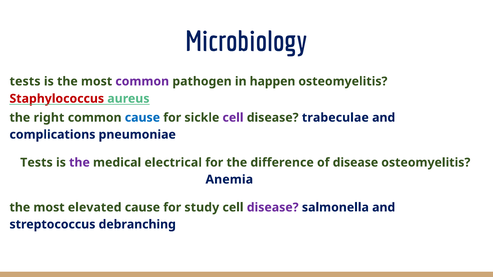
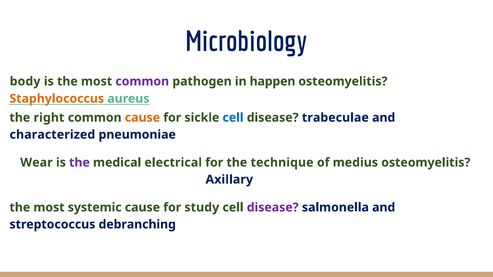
tests at (25, 81): tests -> body
Staphylococcus colour: red -> orange
cause at (142, 118) colour: blue -> orange
cell at (233, 118) colour: purple -> blue
complications: complications -> characterized
Tests at (36, 163): Tests -> Wear
difference: difference -> technique
of disease: disease -> medius
Anemia: Anemia -> Axillary
elevated: elevated -> systemic
